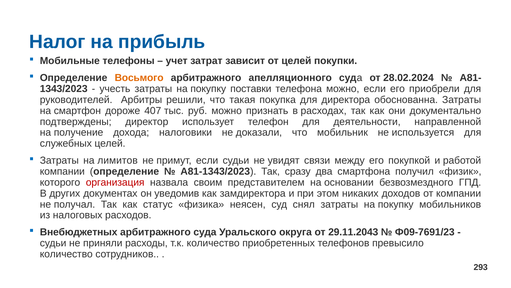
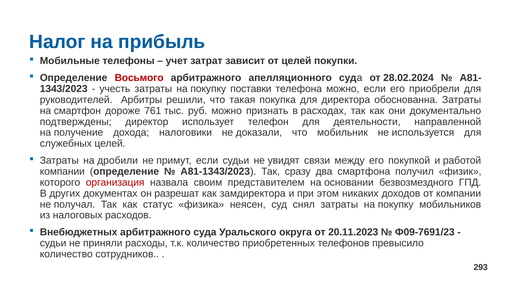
Восьмого colour: orange -> red
407: 407 -> 761
лимитов: лимитов -> дробили
уведомив: уведомив -> разрешат
29.11.2043: 29.11.2043 -> 20.11.2023
